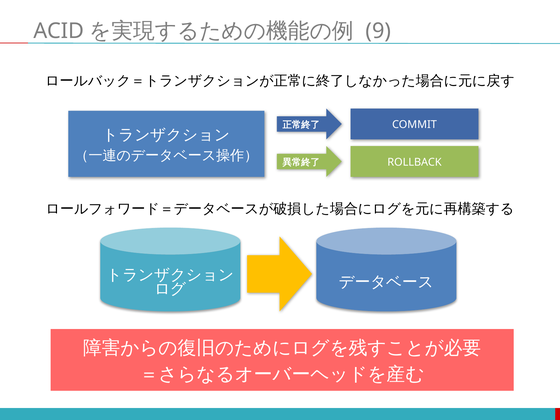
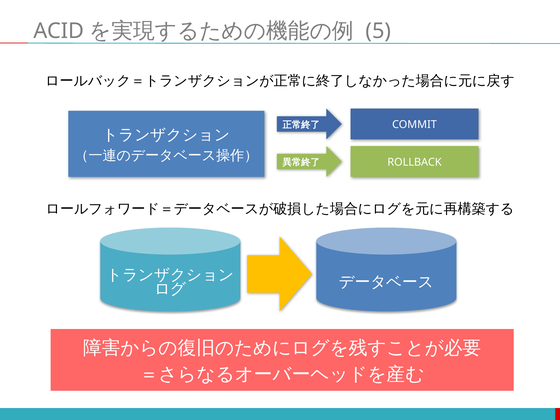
9: 9 -> 5
